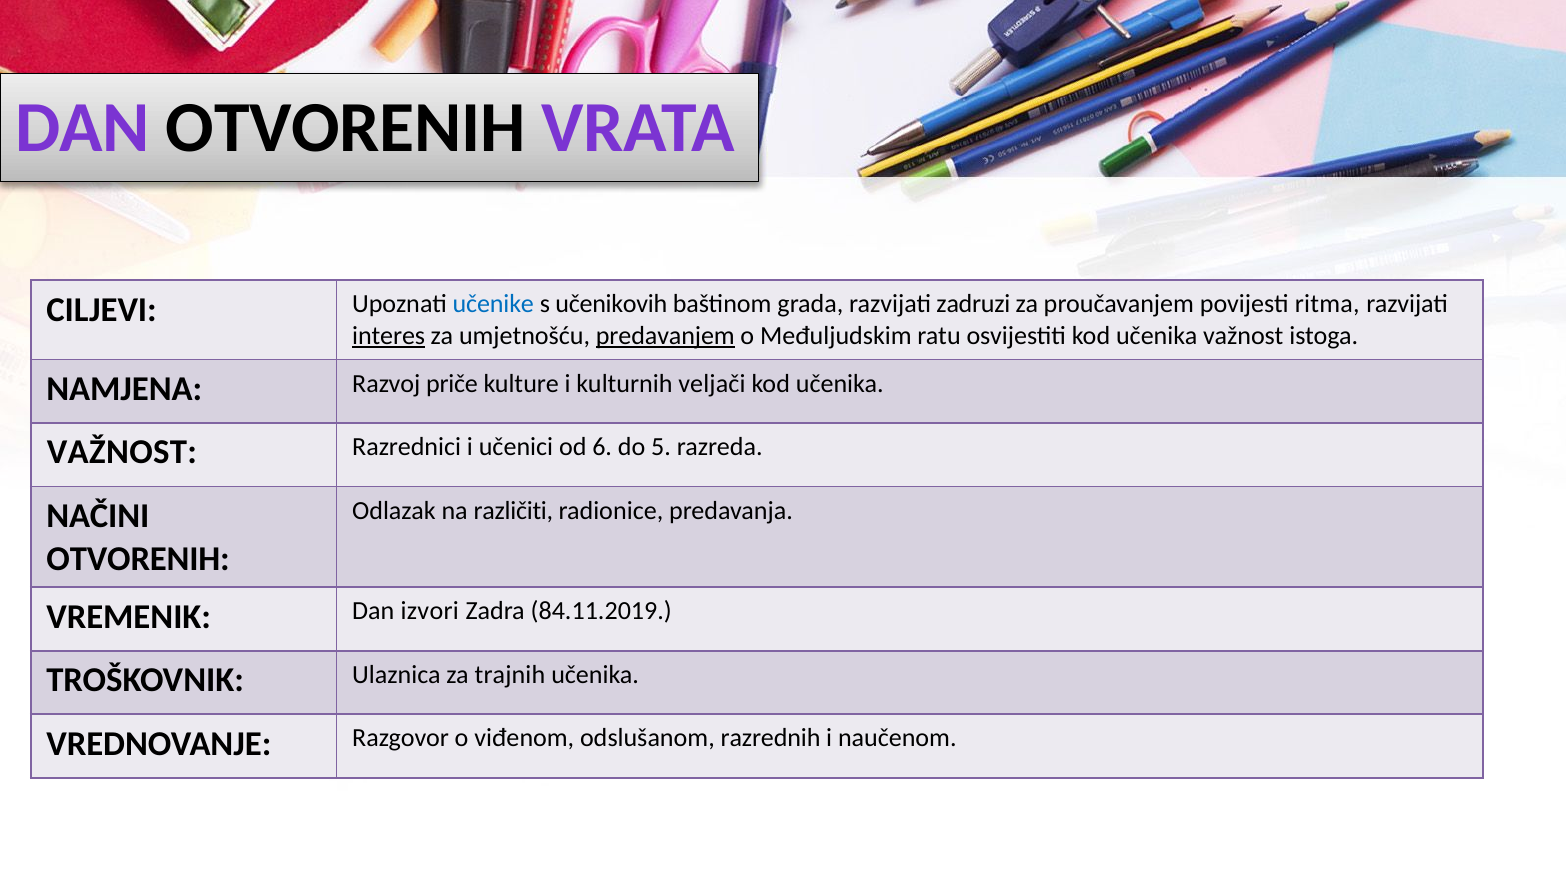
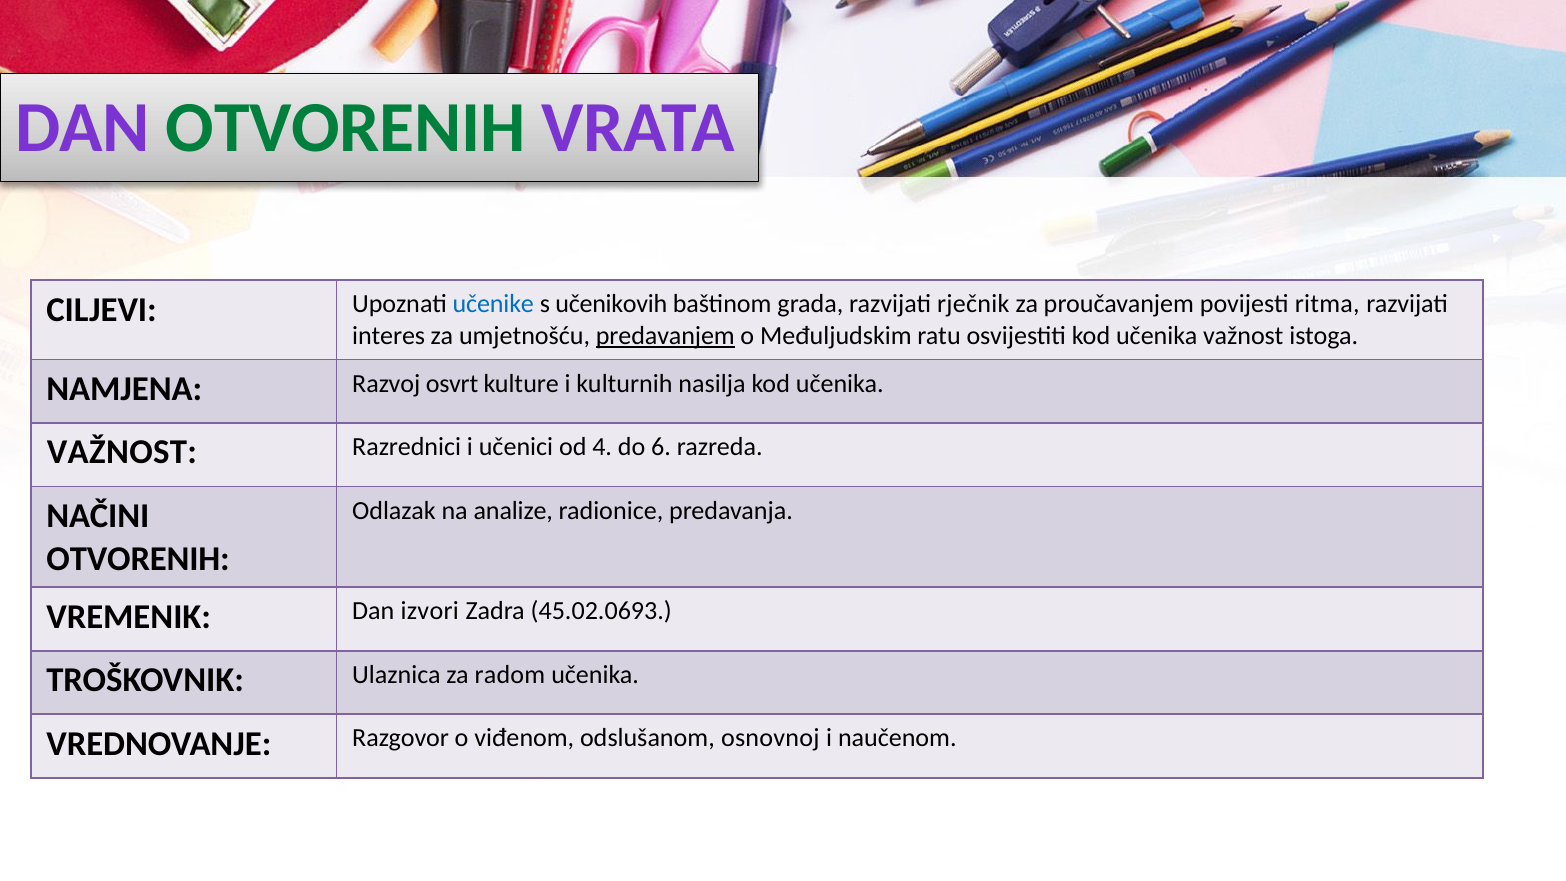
OTVORENIH at (346, 128) colour: black -> green
zadruzi: zadruzi -> rječnik
interes underline: present -> none
priče: priče -> osvrt
veljači: veljači -> nasilja
6: 6 -> 4
5: 5 -> 6
različiti: različiti -> analize
84.11.2019: 84.11.2019 -> 45.02.0693
trajnih: trajnih -> radom
razrednih: razrednih -> osnovnoj
